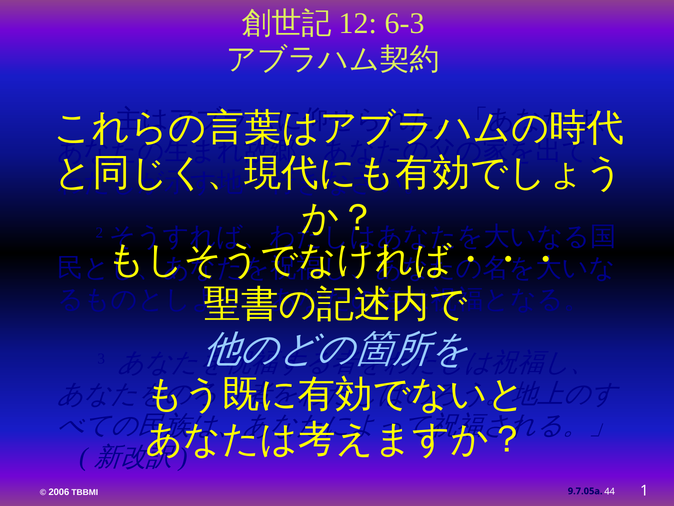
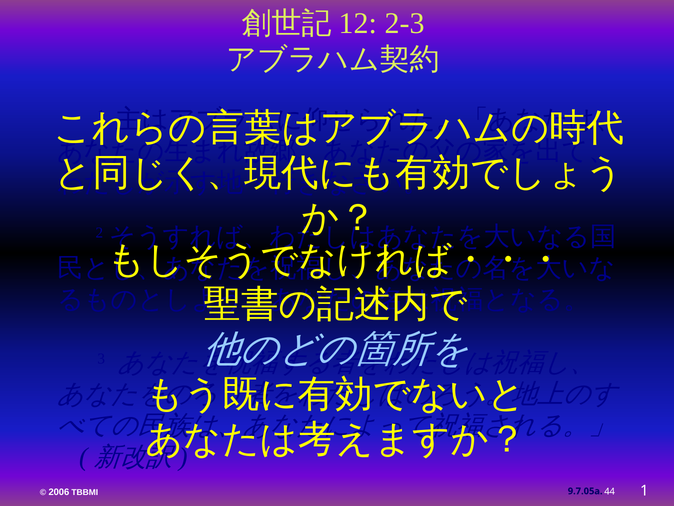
6-3: 6-3 -> 2-3
